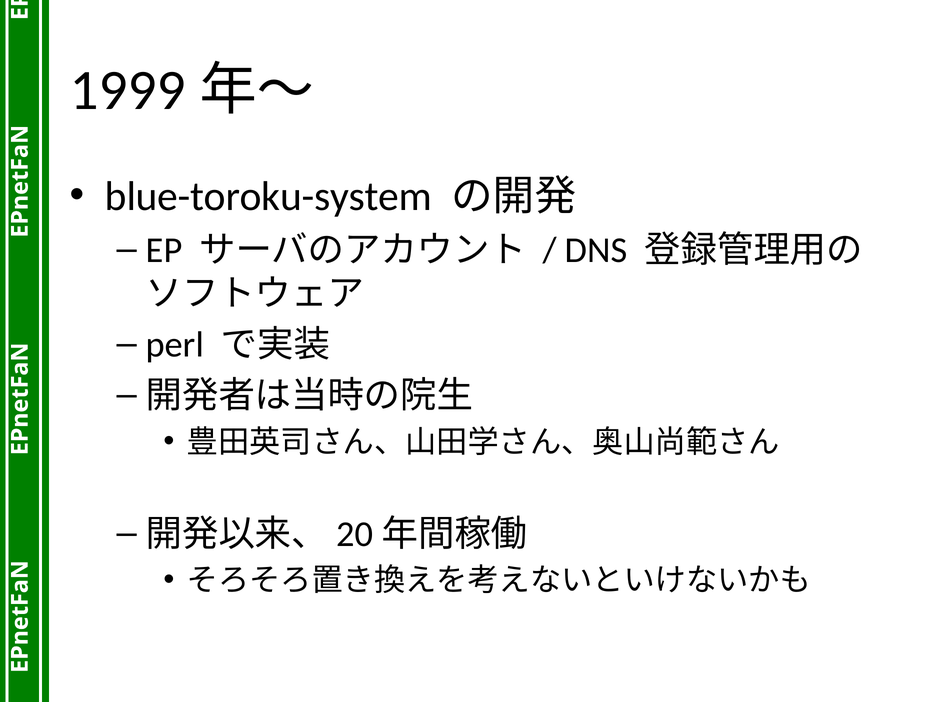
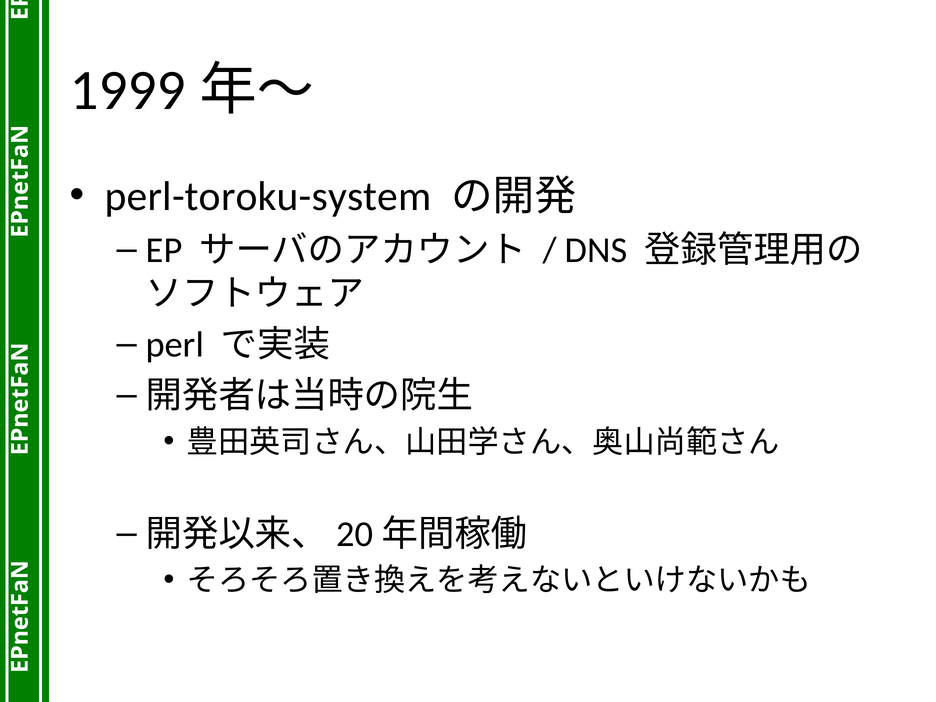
blue-toroku-system: blue-toroku-system -> perl-toroku-system
